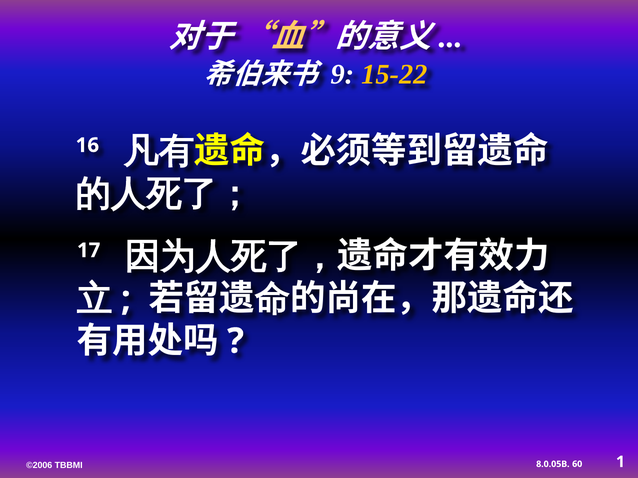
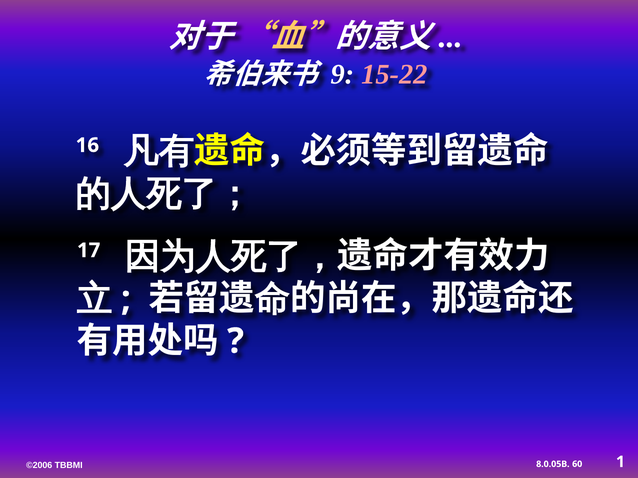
15-22 colour: yellow -> pink
